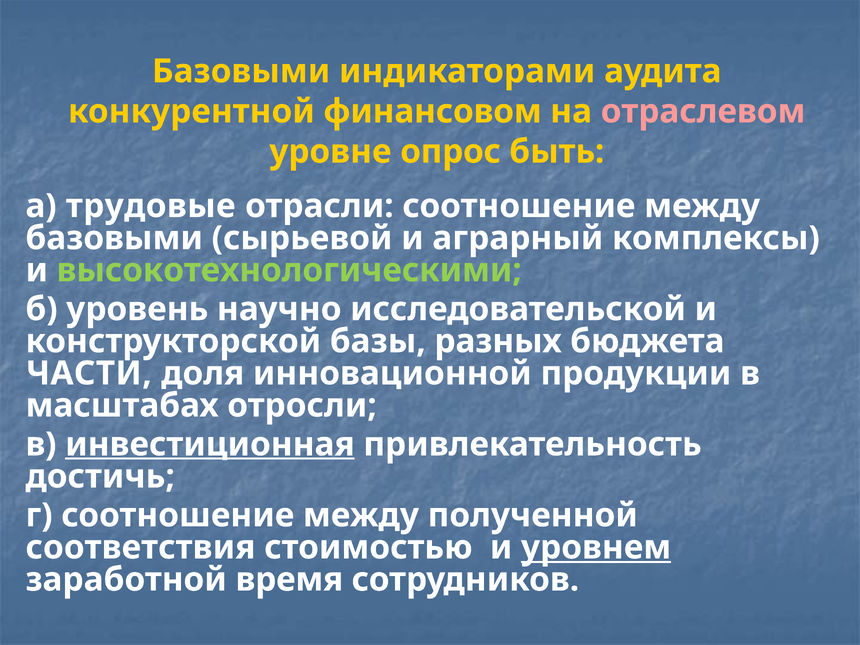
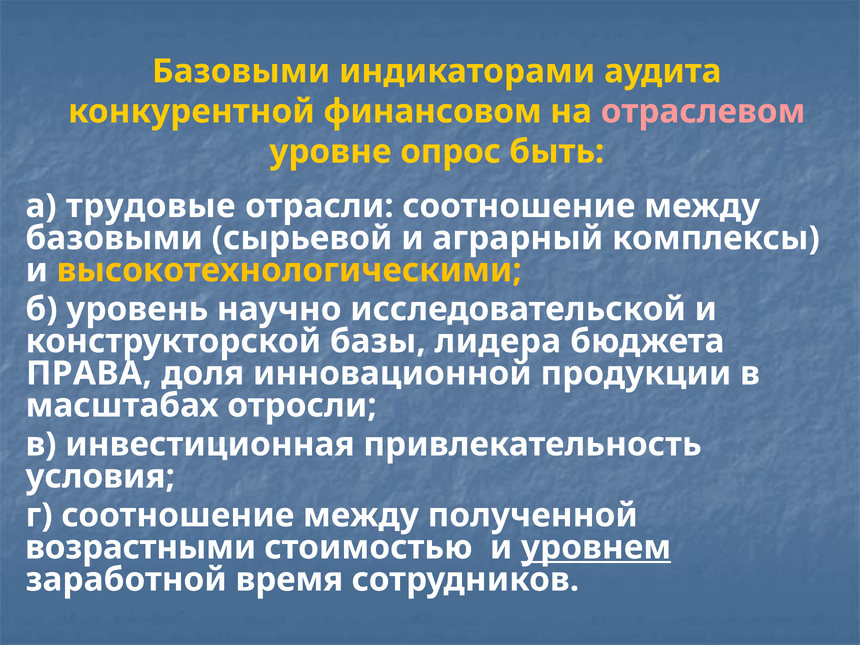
высокотехнологическими colour: light green -> yellow
разных: разных -> лидера
ЧАСТИ: ЧАСТИ -> ПРАВА
инвестиционная underline: present -> none
достичь: достичь -> условия
соответствия: соответствия -> возрастными
